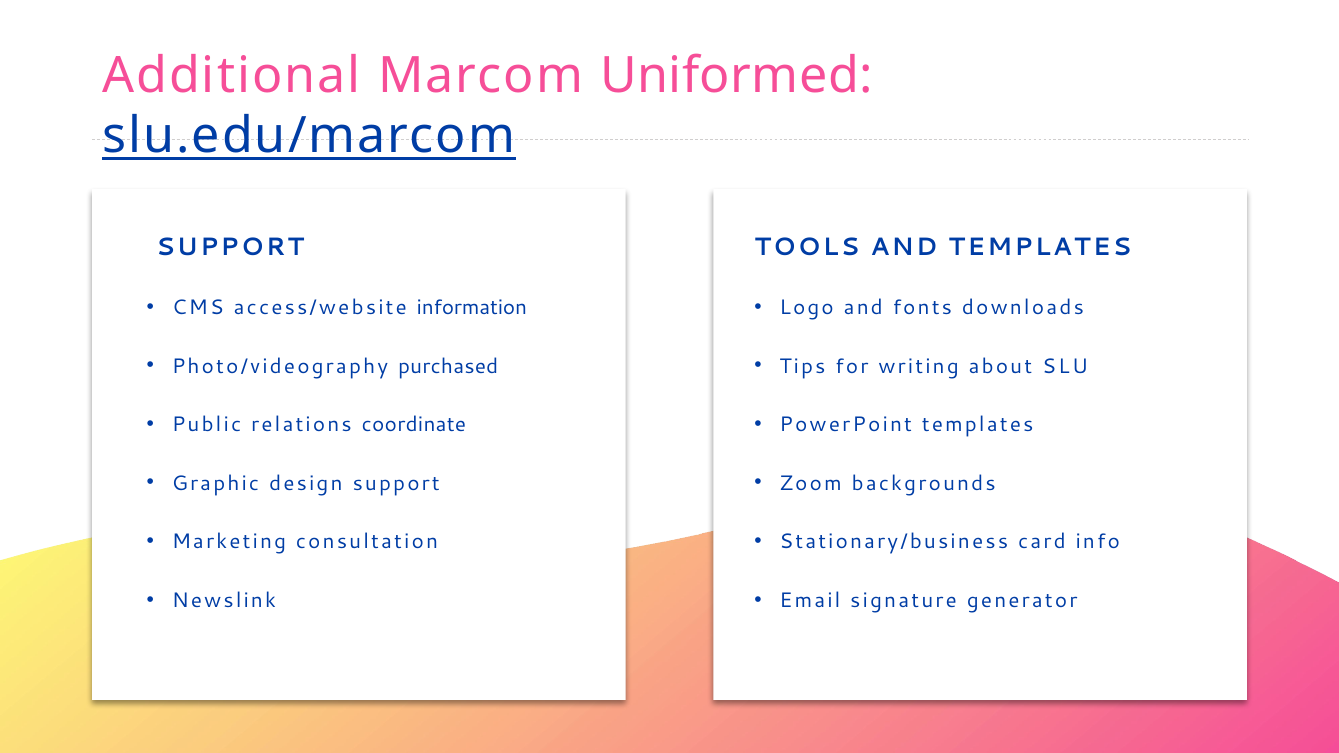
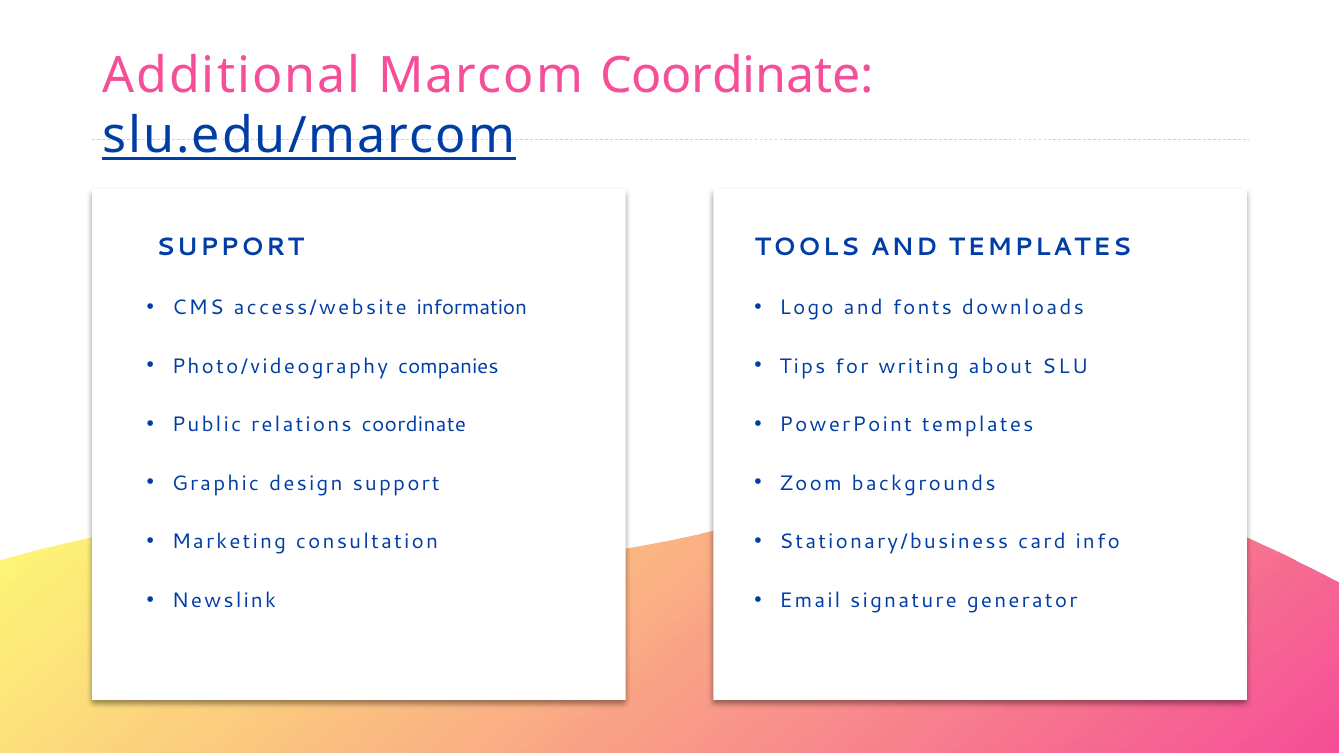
Marcom Uniformed: Uniformed -> Coordinate
purchased: purchased -> companies
